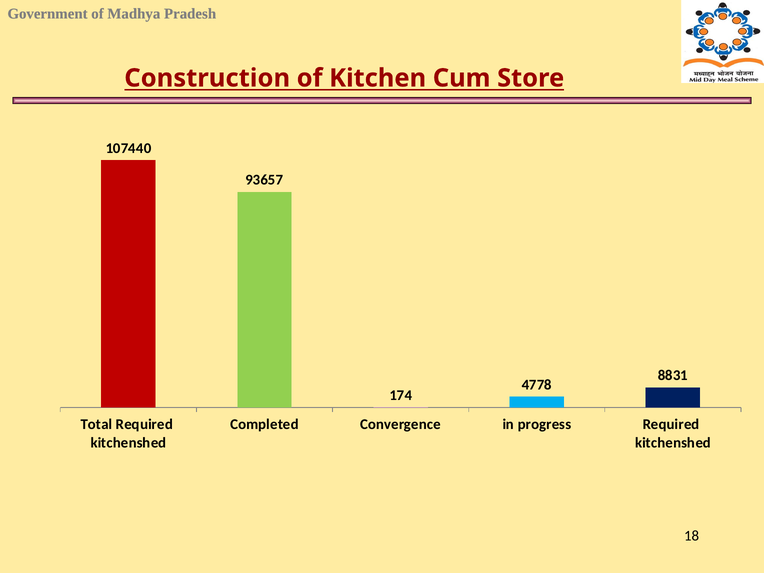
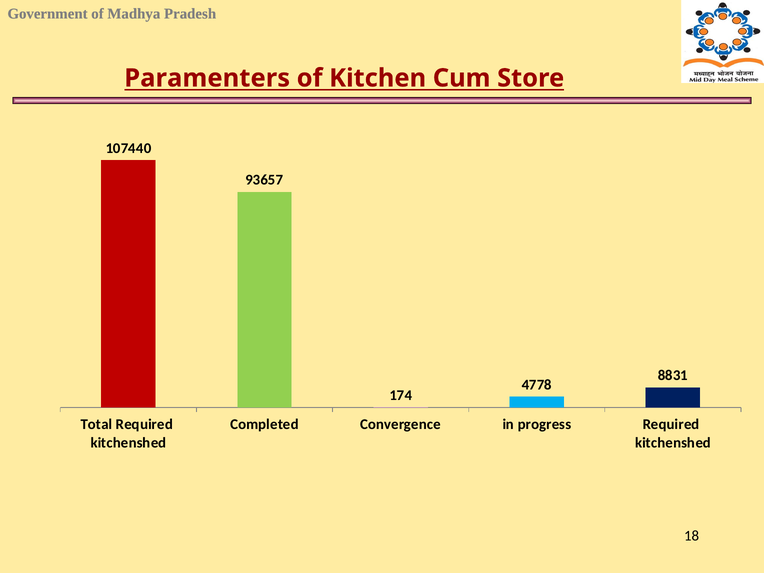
Construction: Construction -> Paramenters
